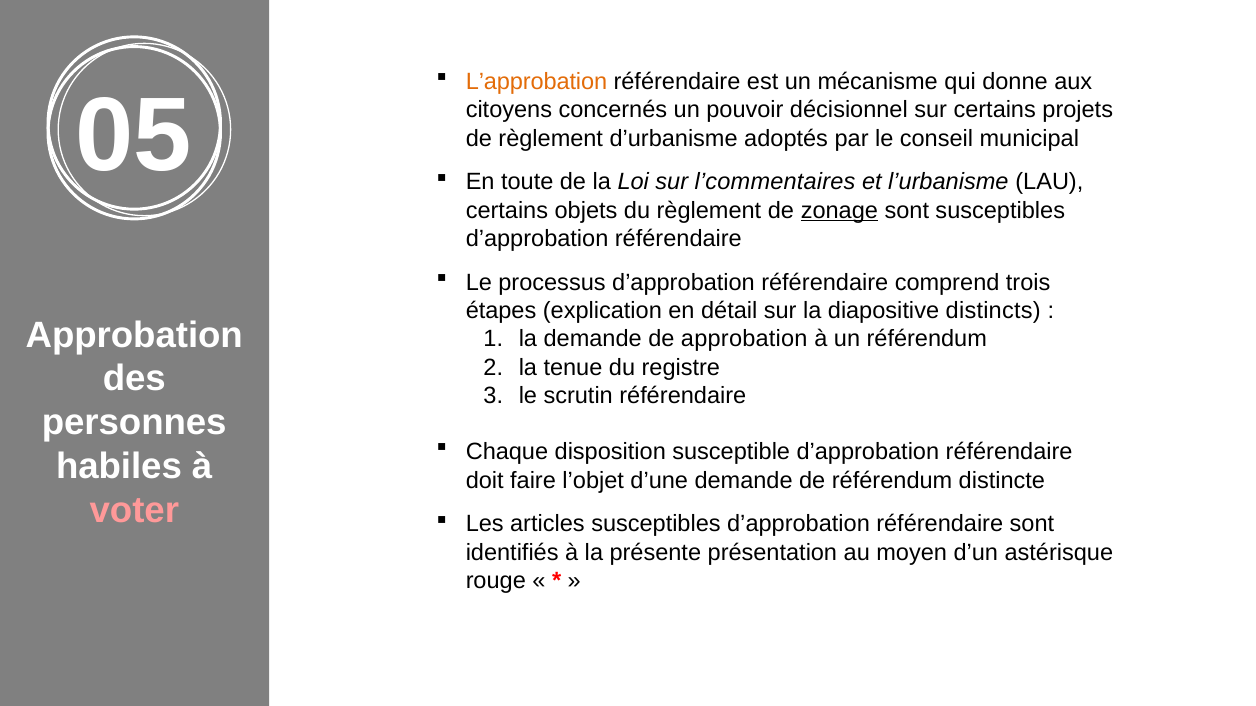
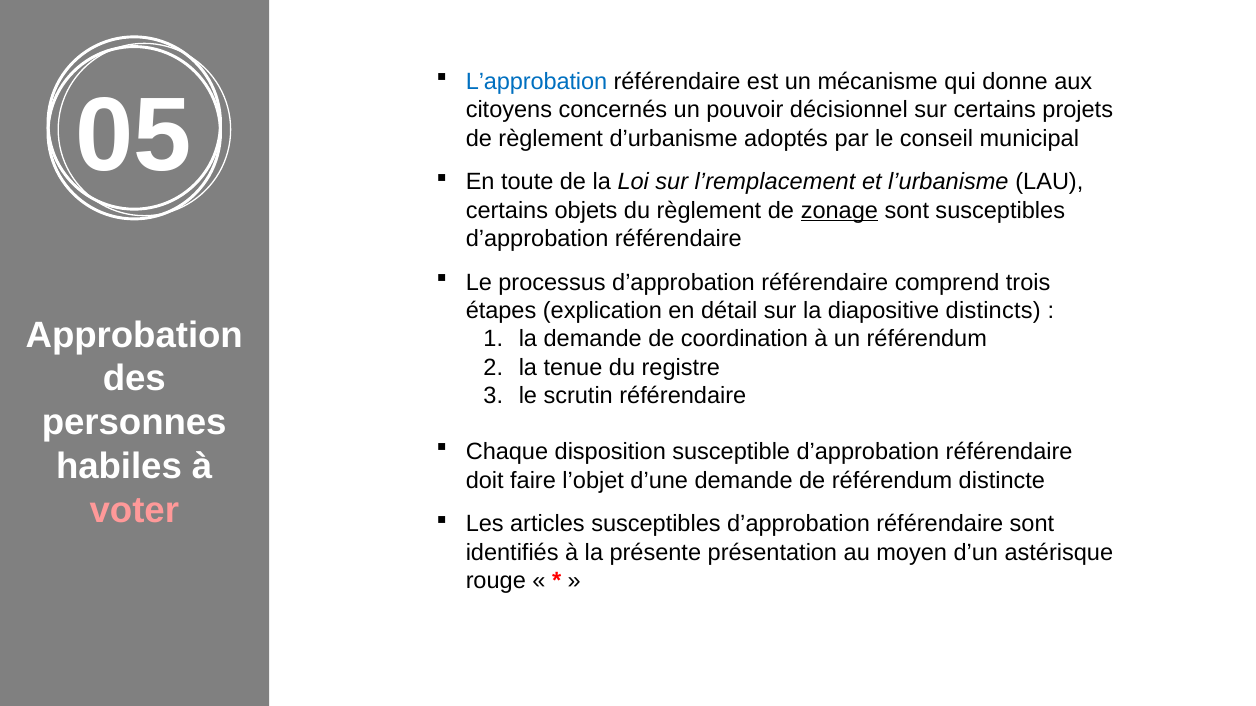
L’approbation colour: orange -> blue
l’commentaires: l’commentaires -> l’remplacement
de approbation: approbation -> coordination
